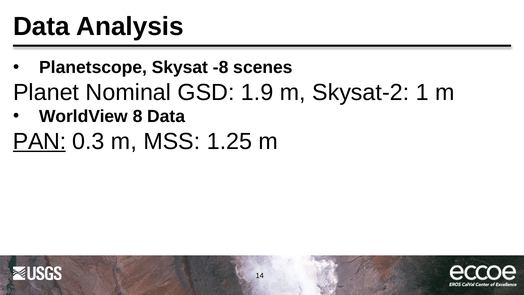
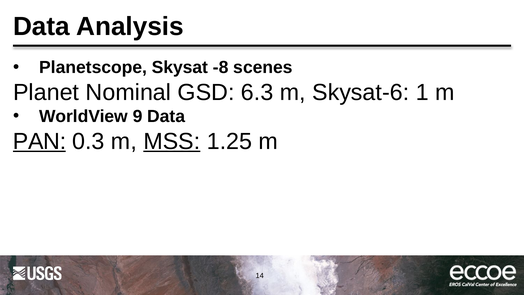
1.9: 1.9 -> 6.3
Skysat-2: Skysat-2 -> Skysat-6
8: 8 -> 9
MSS underline: none -> present
